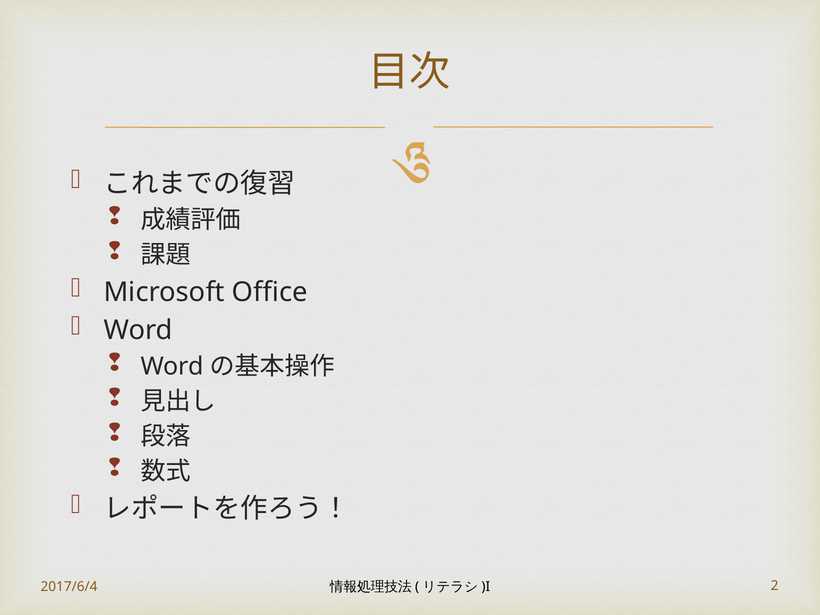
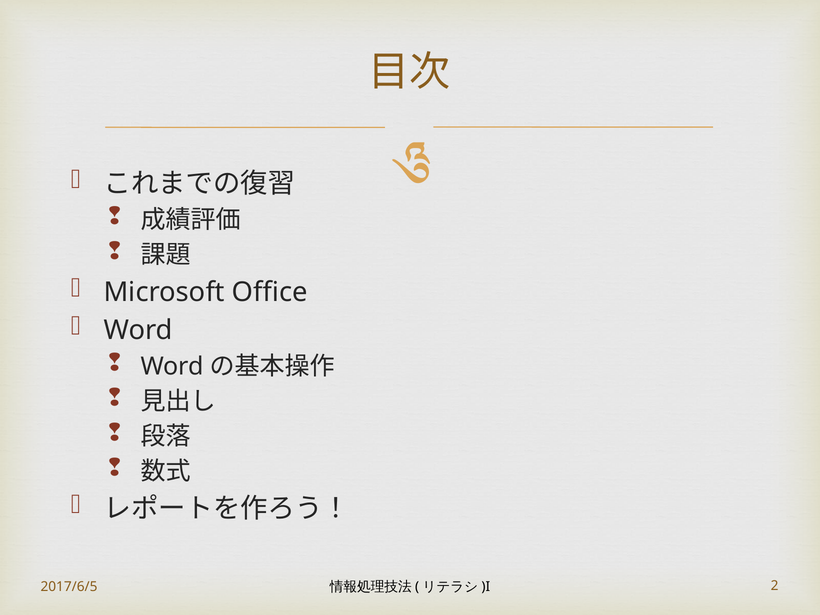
2017/6/4: 2017/6/4 -> 2017/6/5
